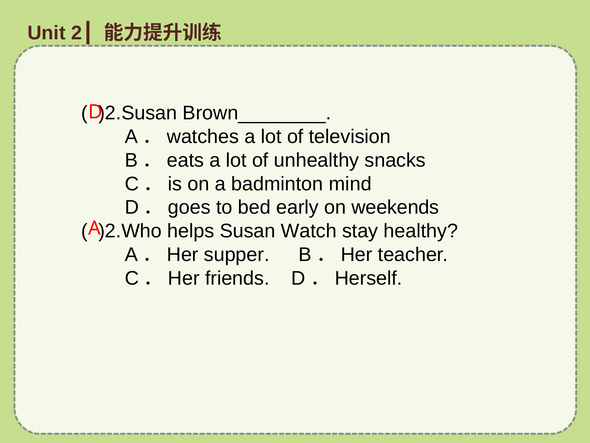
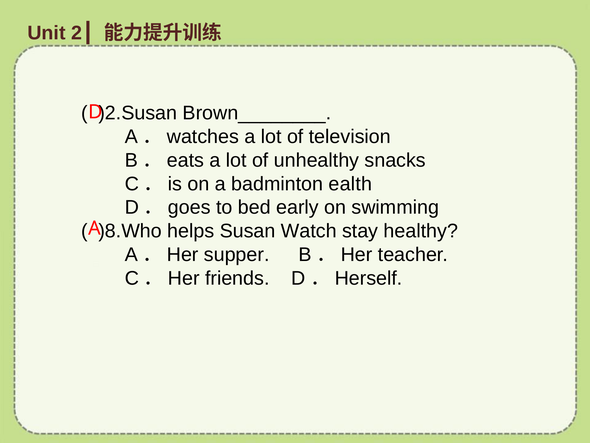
mind: mind -> ealth
weekends: weekends -> swimming
)2.Who: )2.Who -> )8.Who
